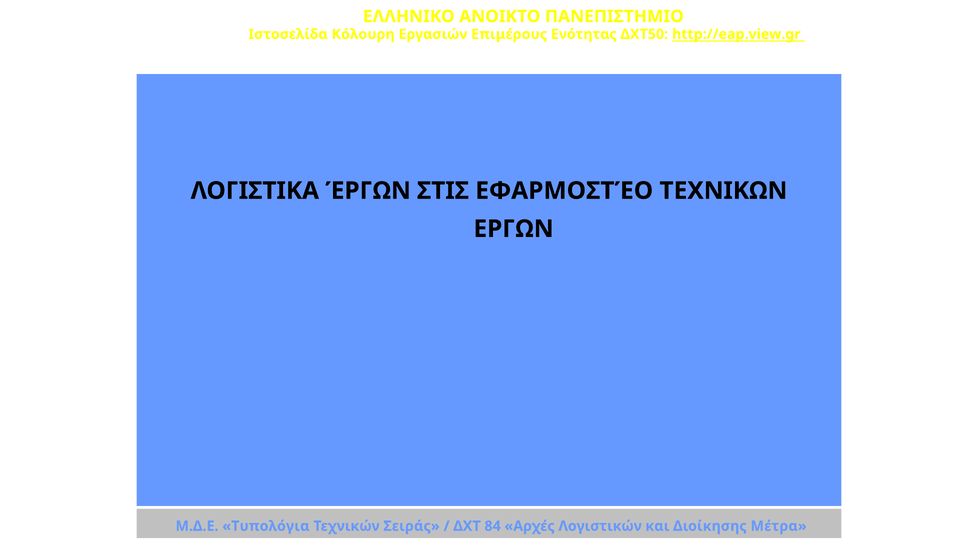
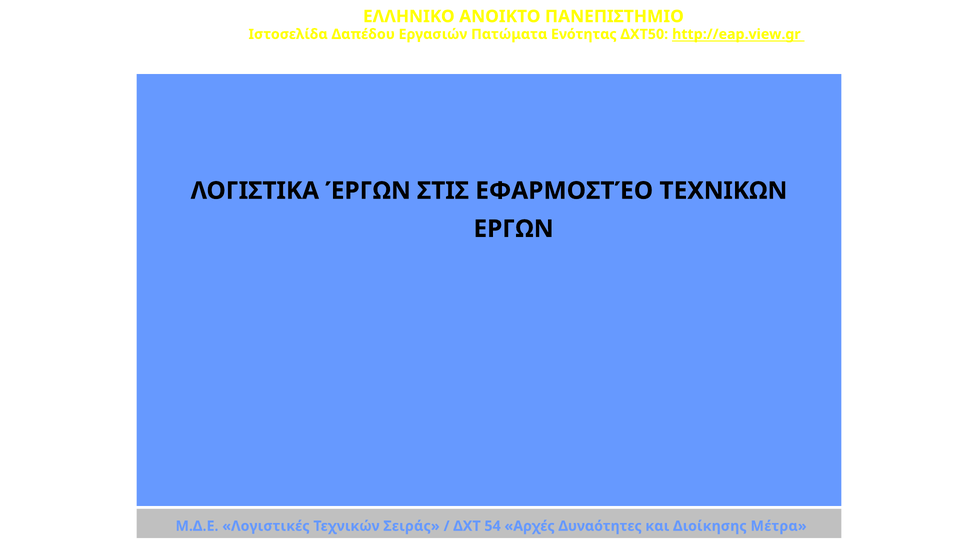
Κόλουρη: Κόλουρη -> Δαπέδου
Επιμέρους: Επιμέρους -> Πατώματα
Τυπολόγια: Τυπολόγια -> Λογιστικές
84: 84 -> 54
Λογιστικών: Λογιστικών -> Δυναότητες
